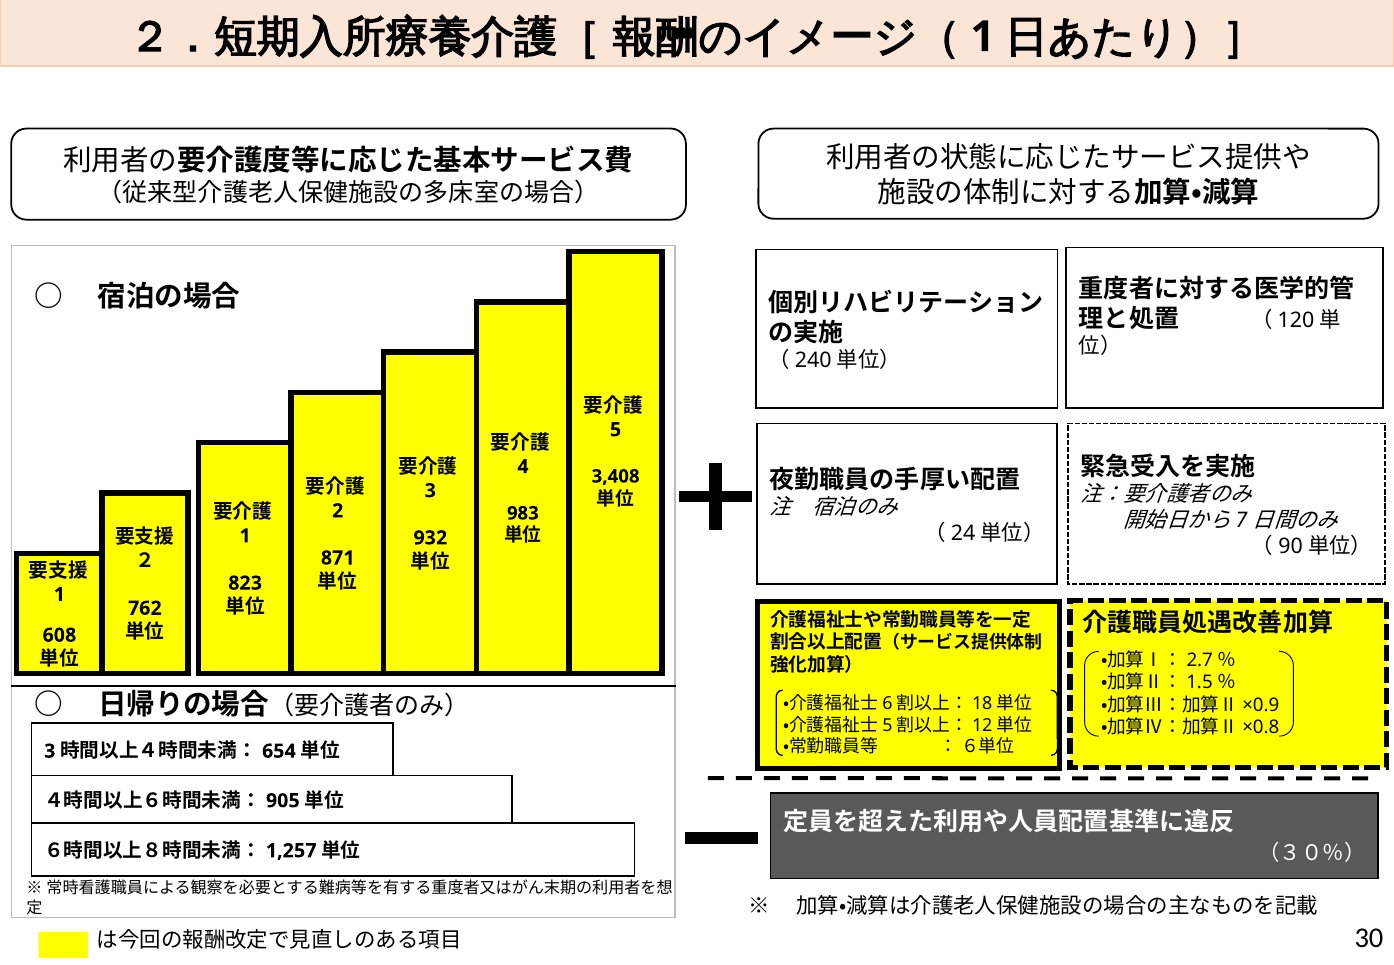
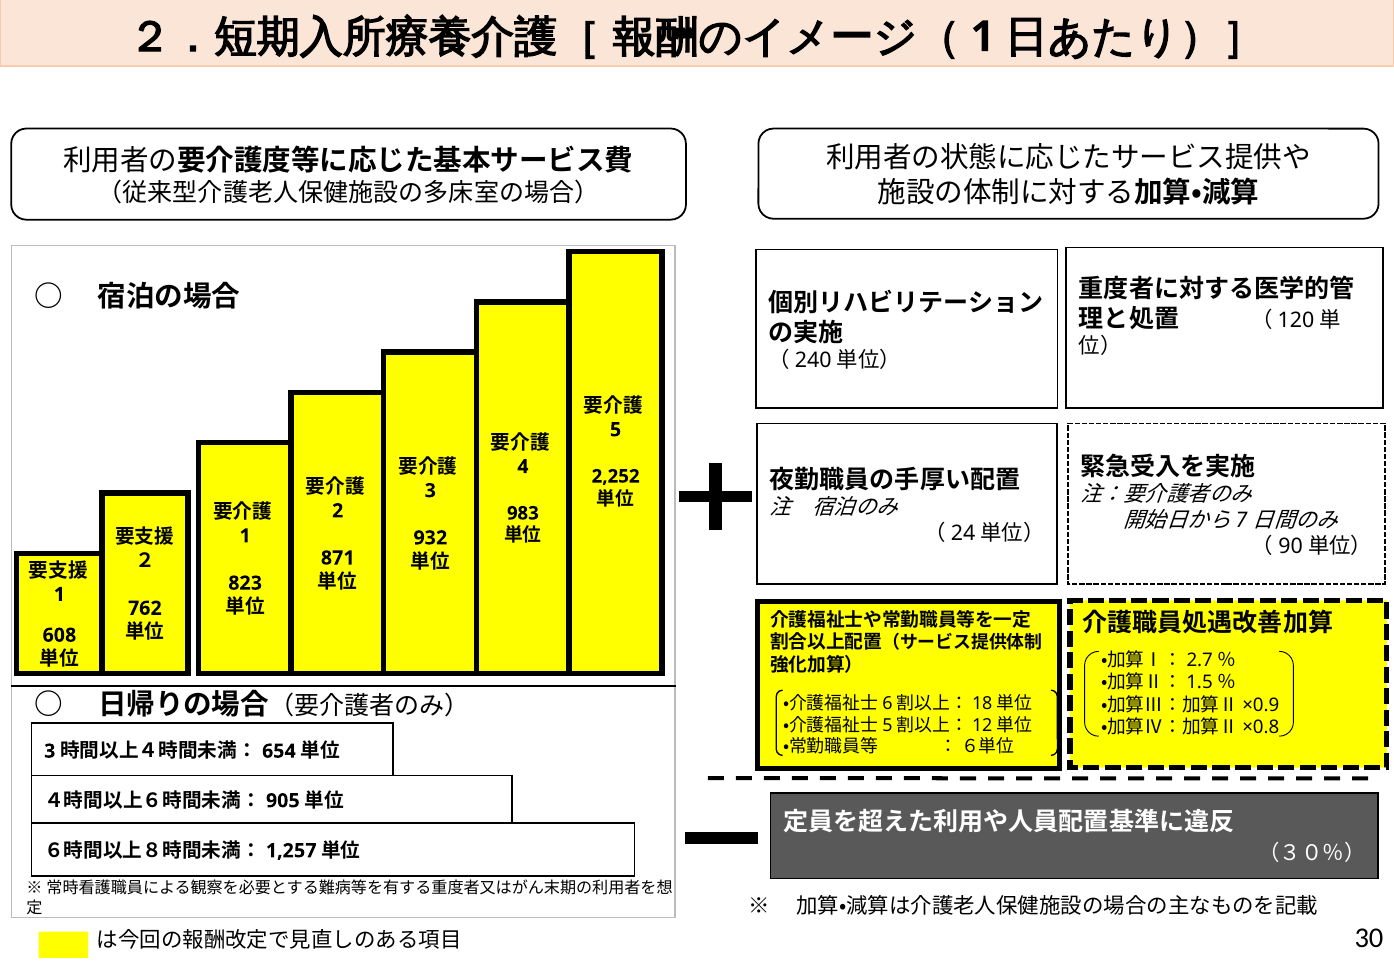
3,408: 3,408 -> 2,252
